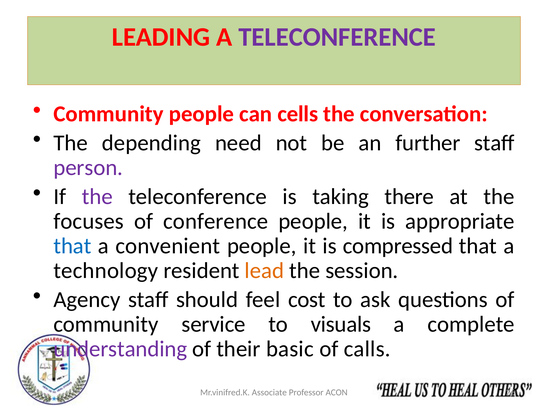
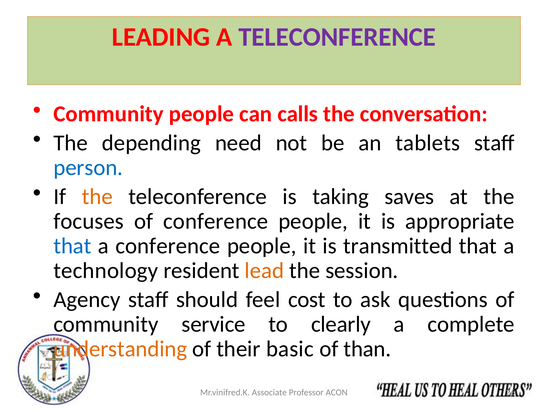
cells: cells -> calls
further: further -> tablets
person colour: purple -> blue
the at (97, 197) colour: purple -> orange
there: there -> saves
a convenient: convenient -> conference
compressed: compressed -> transmitted
visuals: visuals -> clearly
understanding colour: purple -> orange
calls: calls -> than
